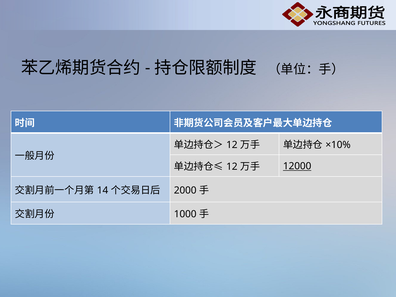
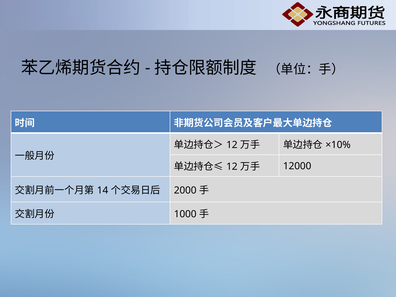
12000 underline: present -> none
